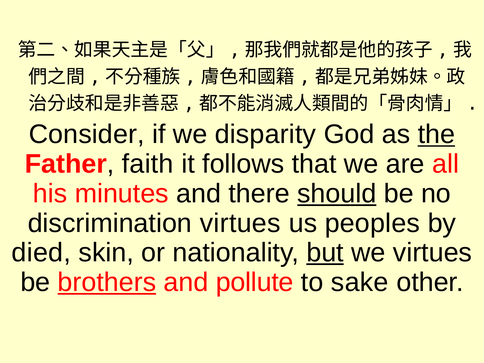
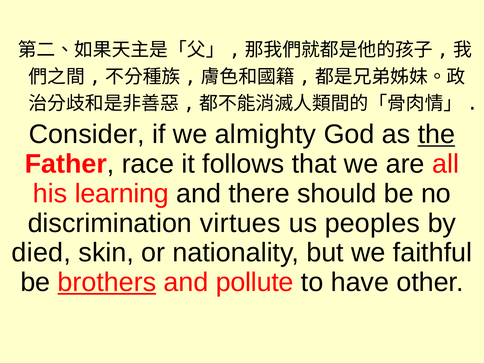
disparity: disparity -> almighty
faith: faith -> race
minutes: minutes -> learning
should underline: present -> none
but underline: present -> none
we virtues: virtues -> faithful
sake: sake -> have
